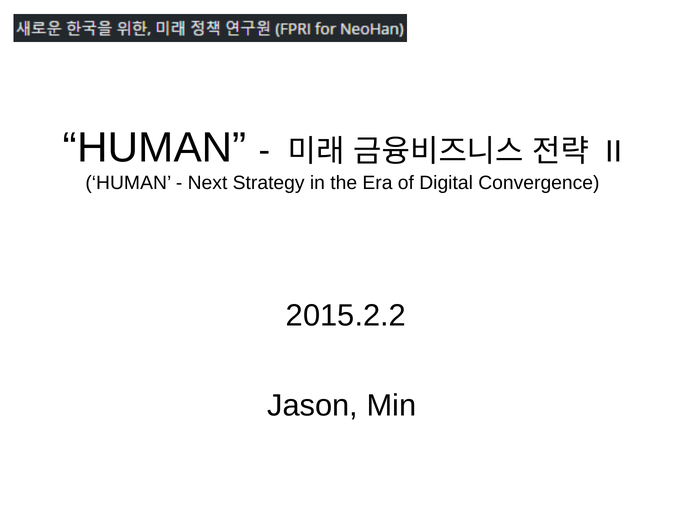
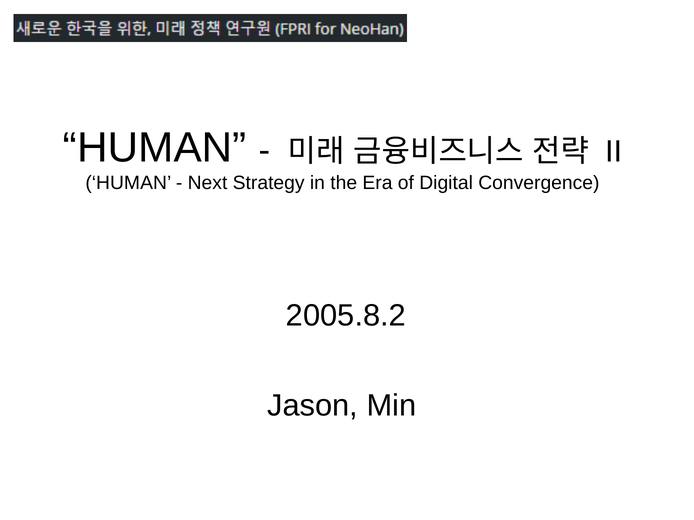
2015.2.2: 2015.2.2 -> 2005.8.2
